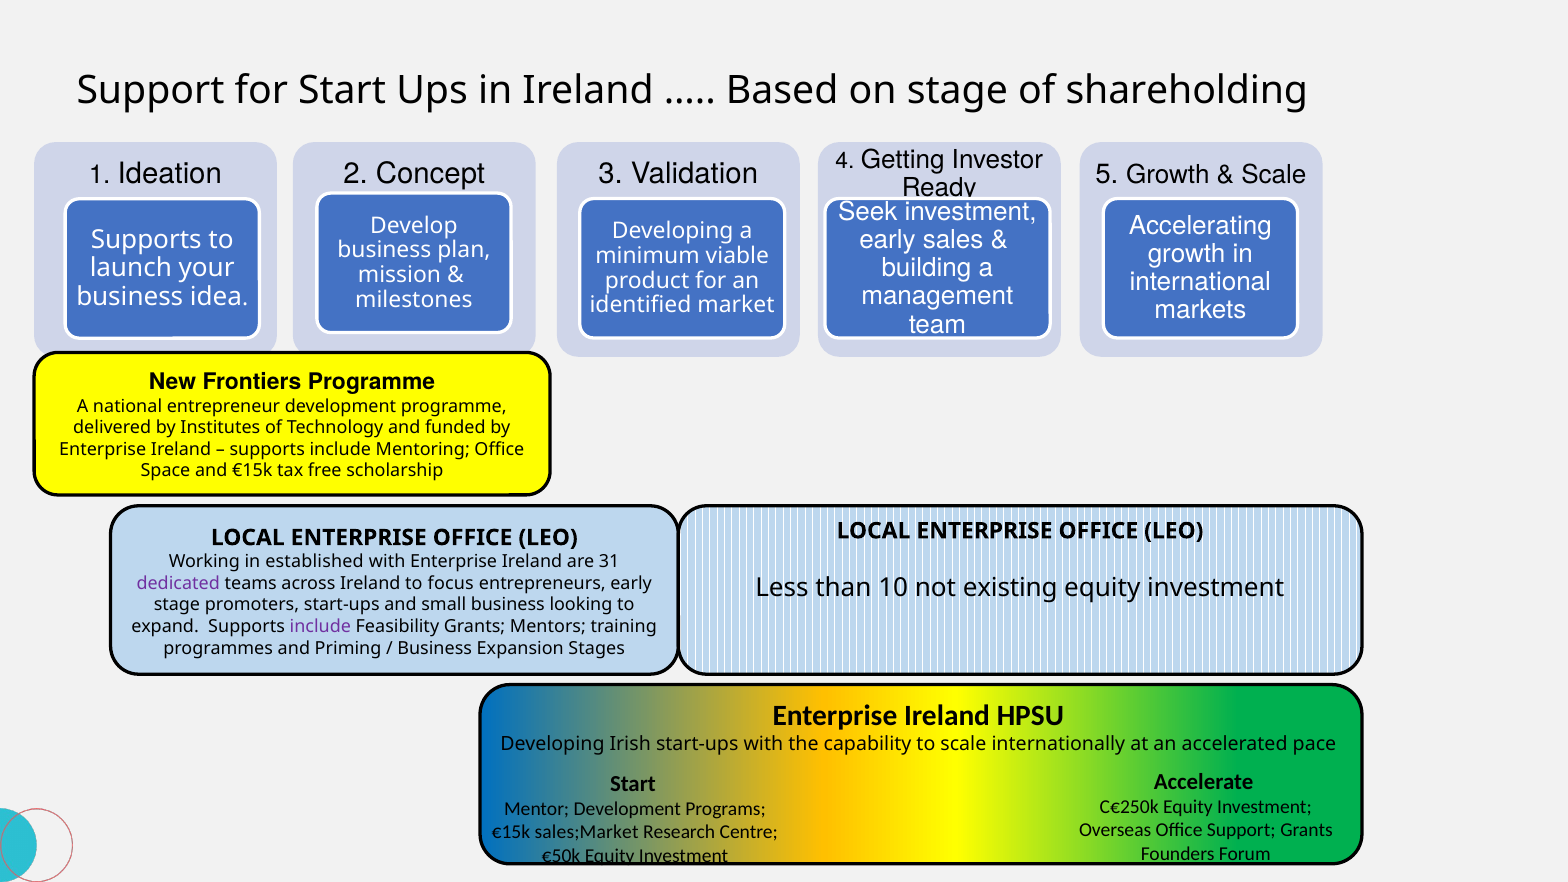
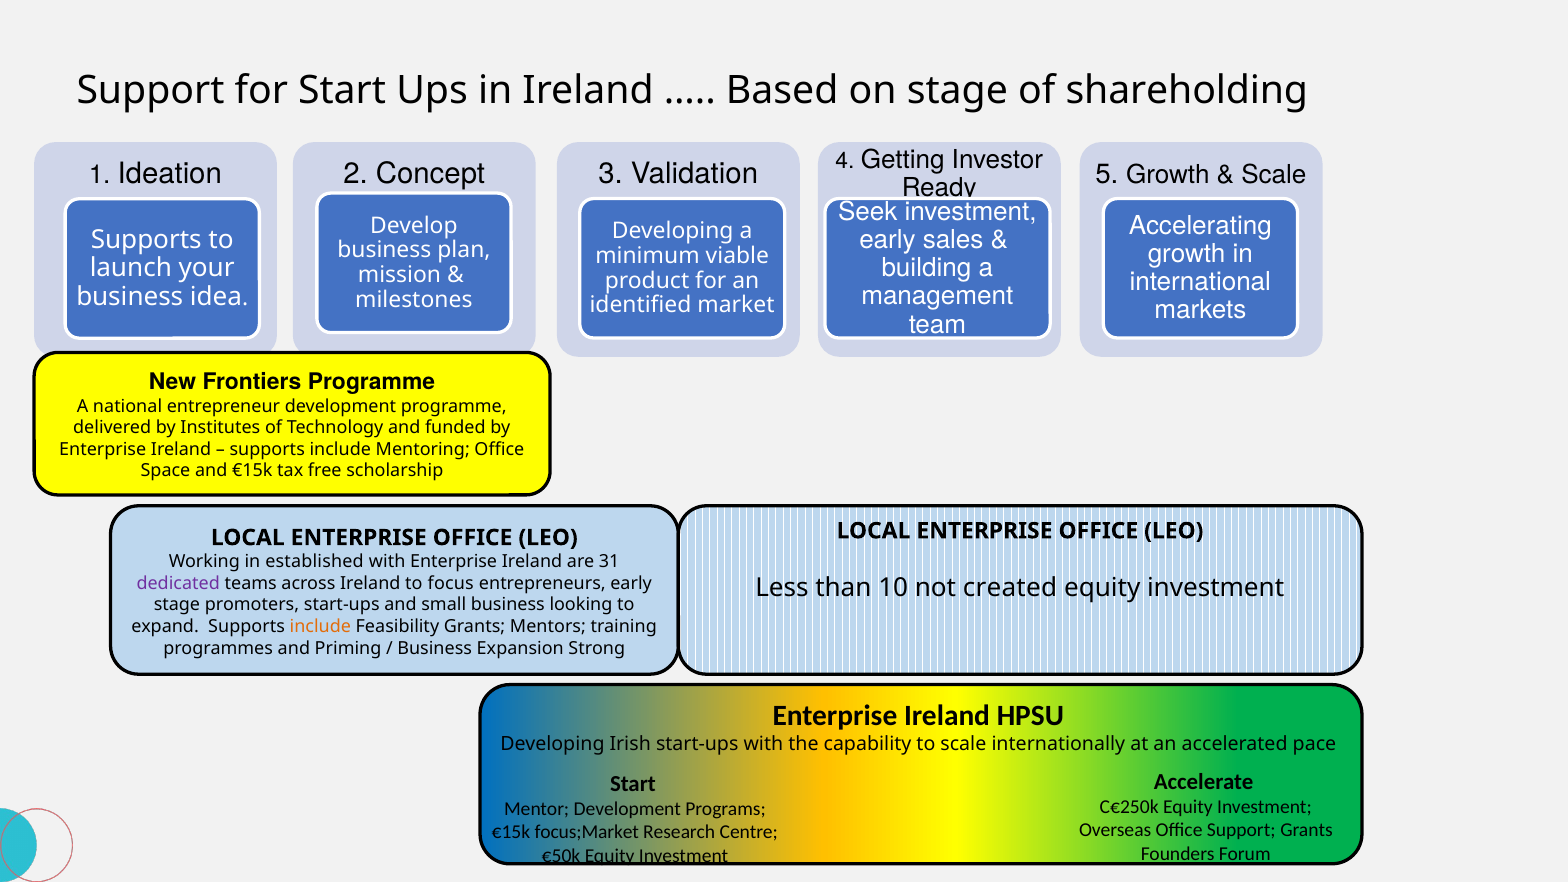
existing: existing -> created
include at (320, 627) colour: purple -> orange
Stages: Stages -> Strong
sales;Market: sales;Market -> focus;Market
